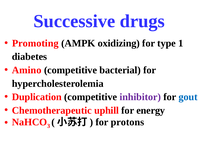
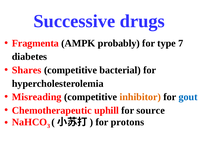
Promoting: Promoting -> Fragmenta
oxidizing: oxidizing -> probably
1: 1 -> 7
Amino: Amino -> Shares
Duplication: Duplication -> Misreading
inhibitor colour: purple -> orange
energy: energy -> source
